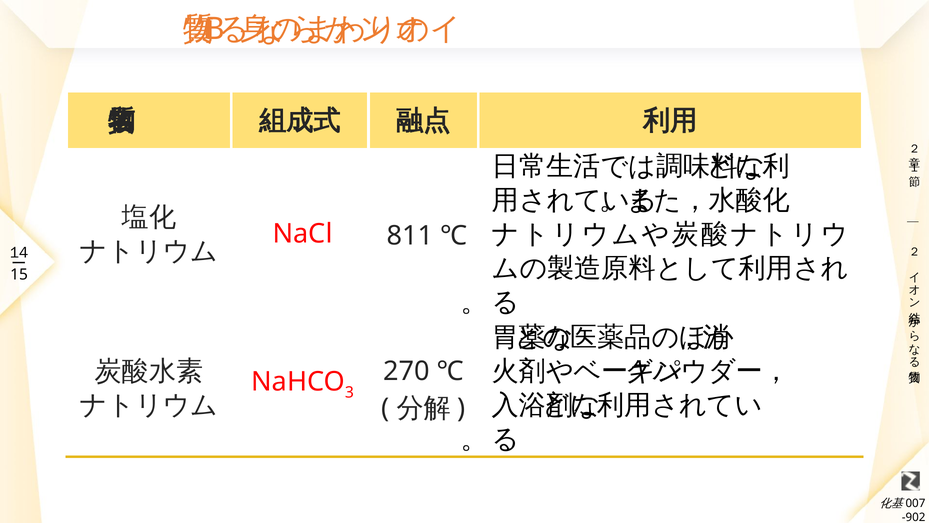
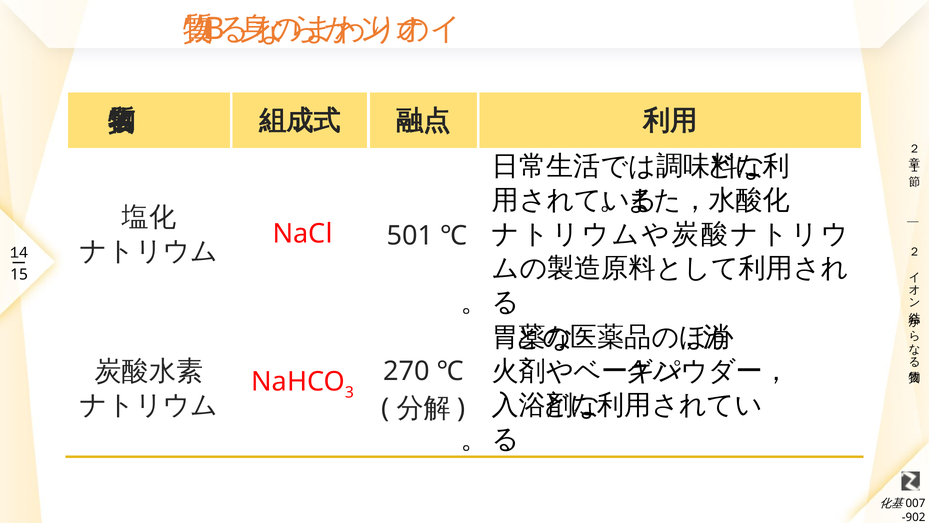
811: 811 -> 501
